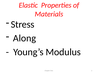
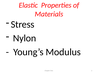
Along: Along -> Nylon
